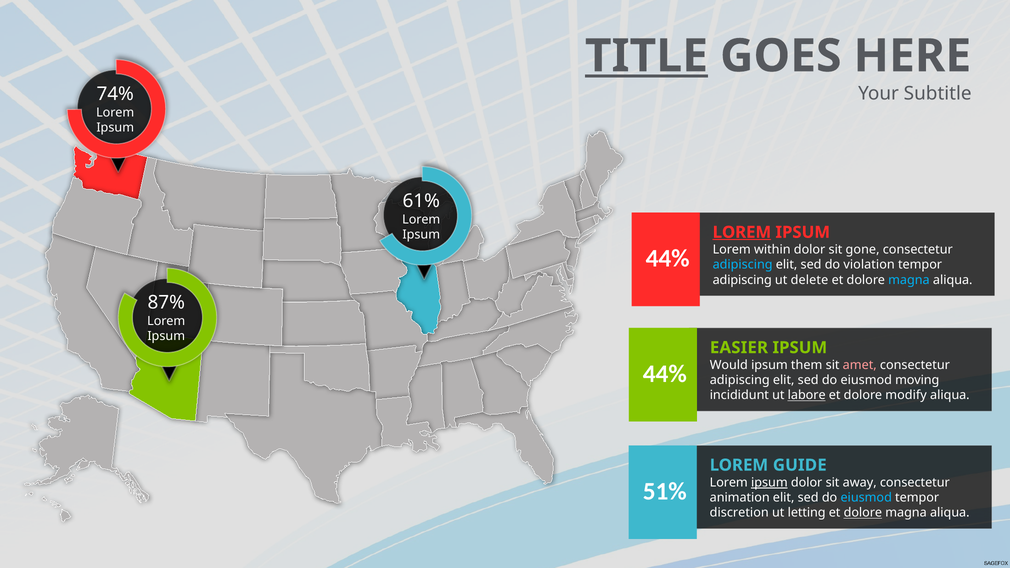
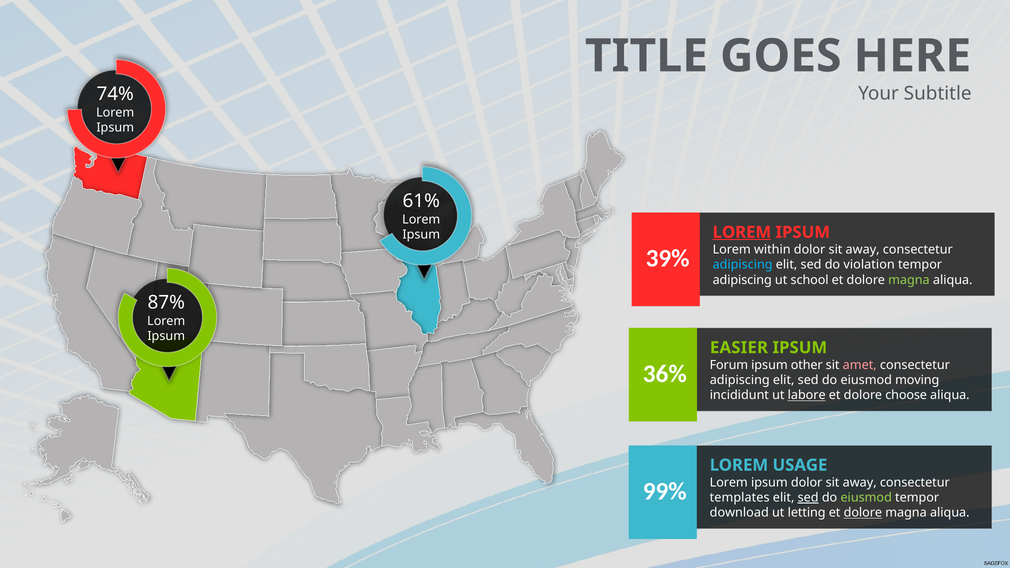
TITLE underline: present -> none
gone at (863, 250): gone -> away
44% at (668, 259): 44% -> 39%
delete: delete -> school
magna at (909, 280) colour: light blue -> light green
Would: Would -> Forum
them: them -> other
44% at (665, 374): 44% -> 36%
modify: modify -> choose
GUIDE: GUIDE -> USAGE
ipsum at (769, 483) underline: present -> none
51%: 51% -> 99%
animation: animation -> templates
sed at (808, 498) underline: none -> present
eiusmod at (866, 498) colour: light blue -> light green
discretion: discretion -> download
